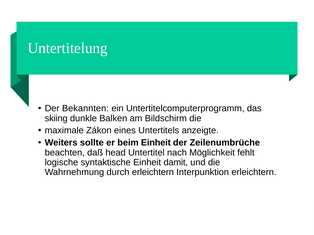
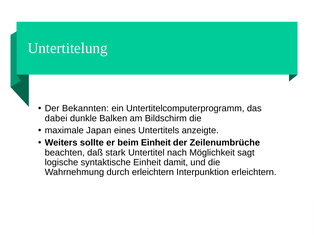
skiing: skiing -> dabei
Zákon: Zákon -> Japan
head: head -> stark
fehlt: fehlt -> sagt
